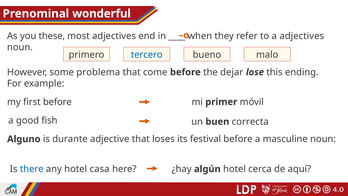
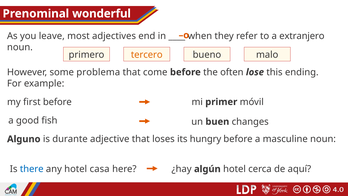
these: these -> leave
a adjectives: adjectives -> extranjero
tercero colour: blue -> orange
dejar: dejar -> often
correcta: correcta -> changes
festival: festival -> hungry
